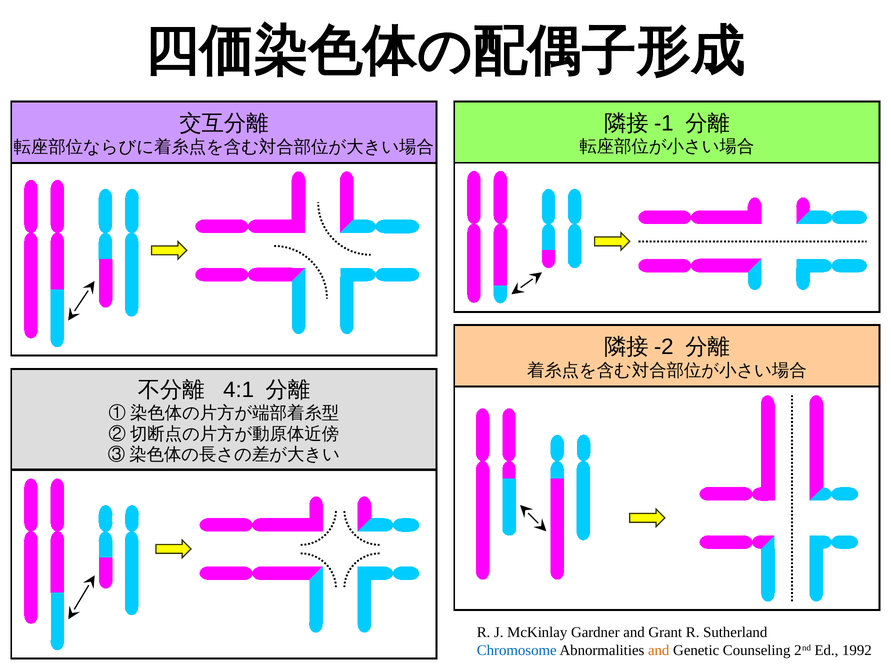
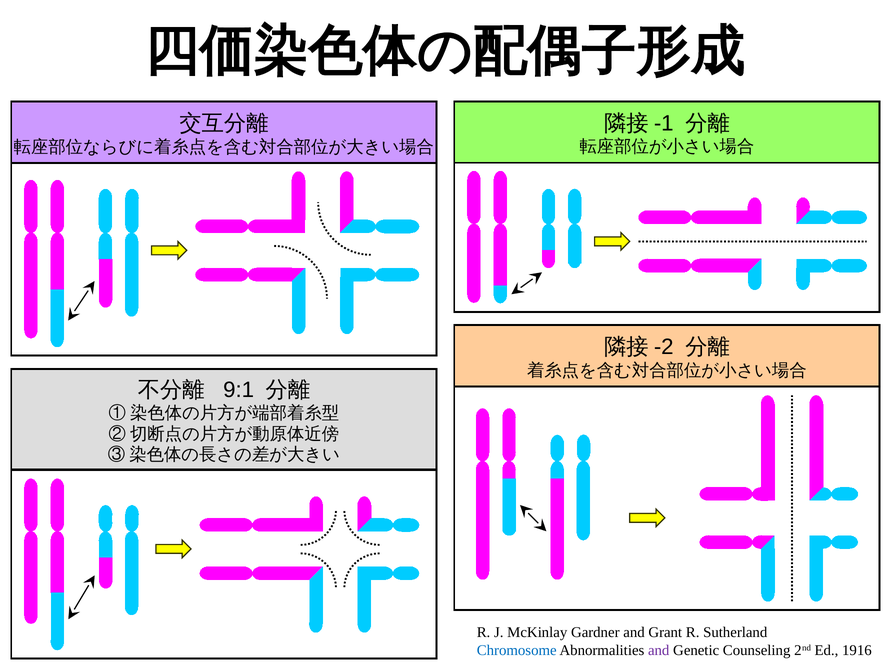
4:1: 4:1 -> 9:1
and at (659, 651) colour: orange -> purple
1992: 1992 -> 1916
